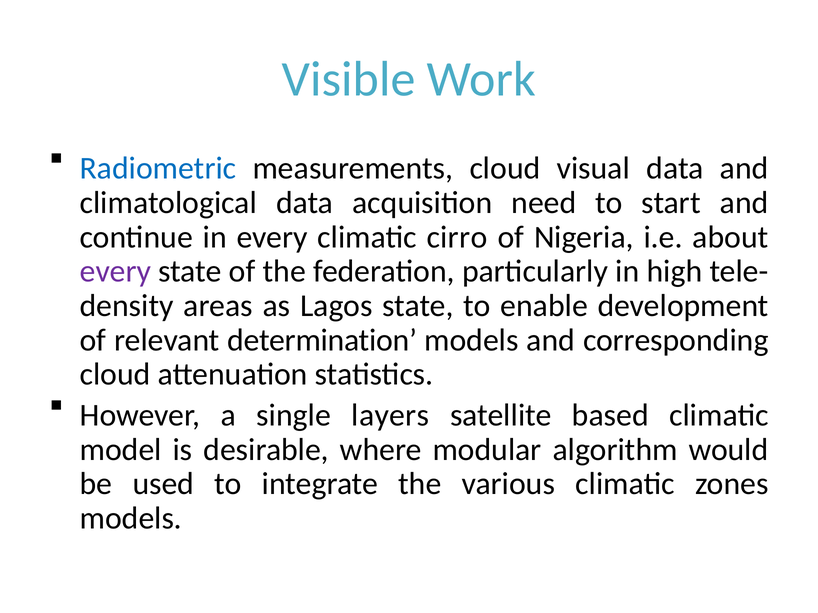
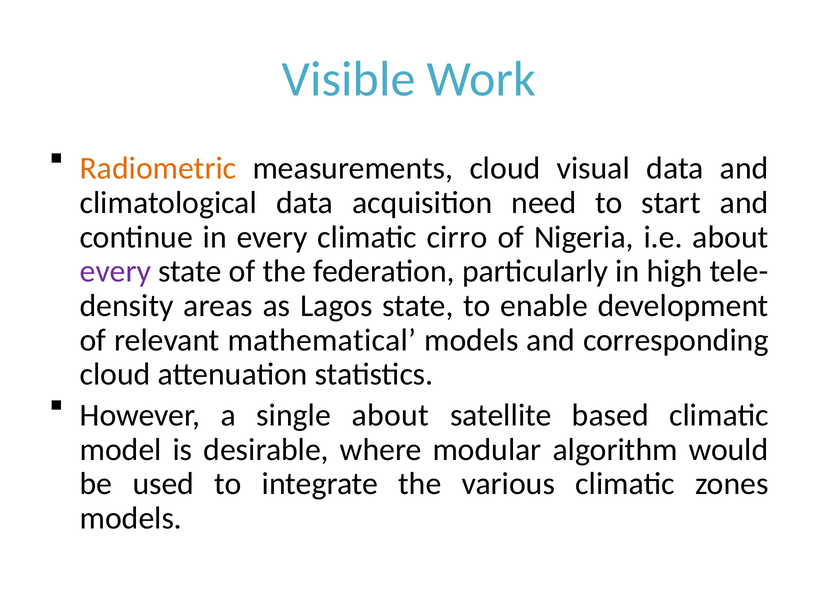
Radiometric colour: blue -> orange
determination: determination -> mathematical
single layers: layers -> about
